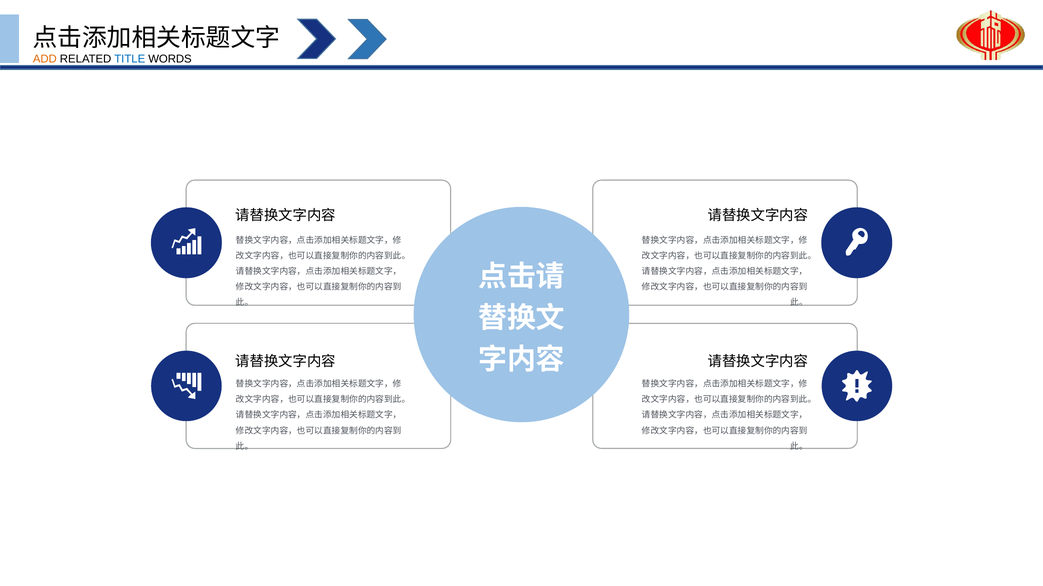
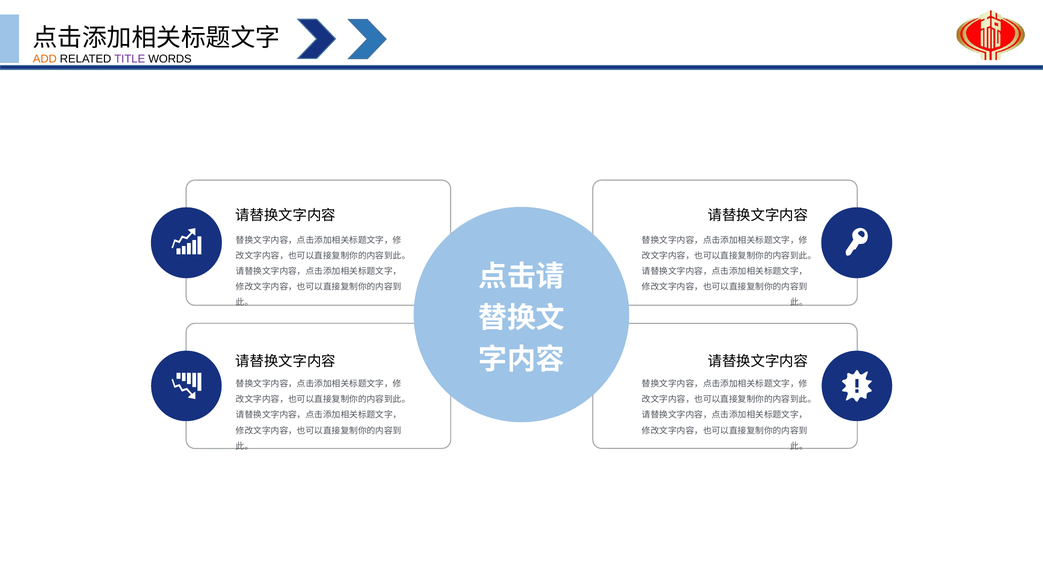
TITLE colour: blue -> purple
